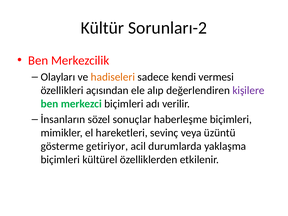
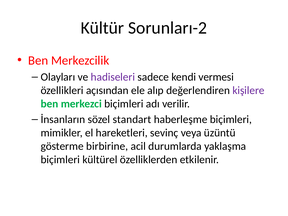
hadiseleri colour: orange -> purple
sonuçlar: sonuçlar -> standart
getiriyor: getiriyor -> birbirine
